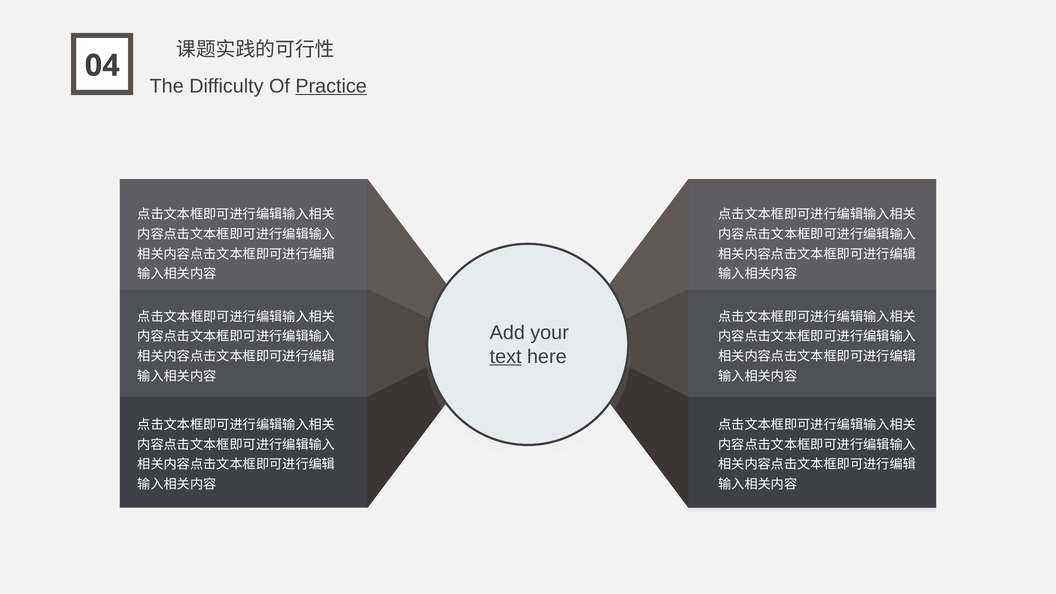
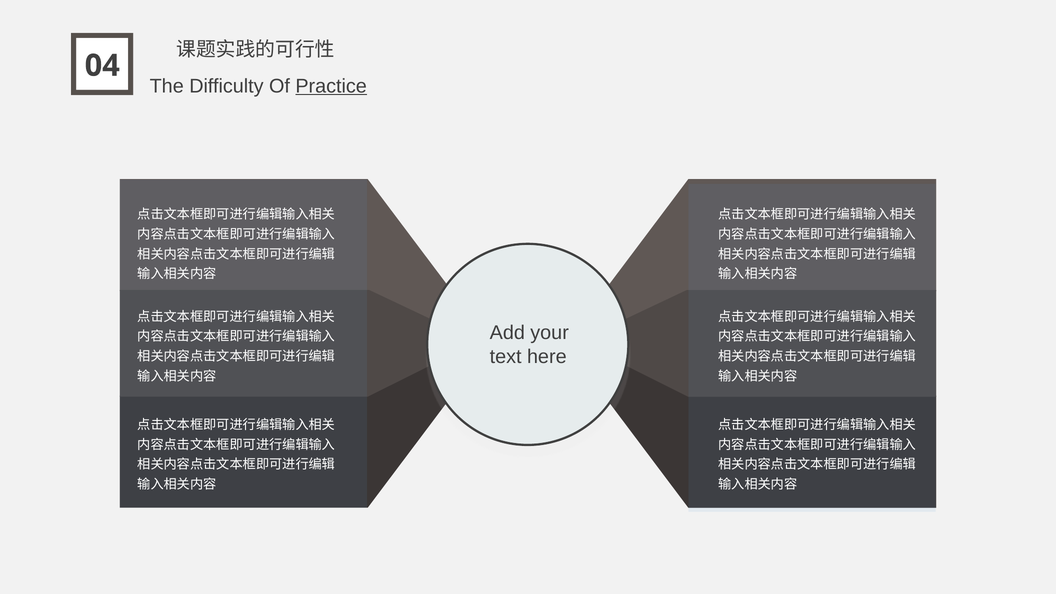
text underline: present -> none
